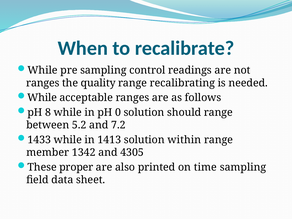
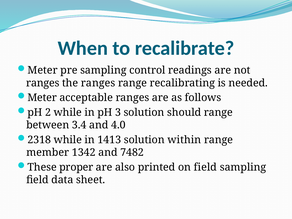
While at (43, 70): While -> Meter
the quality: quality -> ranges
While at (42, 98): While -> Meter
8: 8 -> 2
0: 0 -> 3
5.2: 5.2 -> 3.4
7.2: 7.2 -> 4.0
1433: 1433 -> 2318
4305: 4305 -> 7482
on time: time -> field
